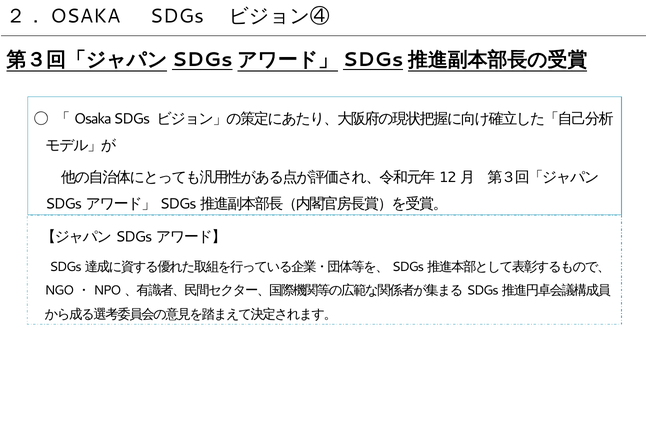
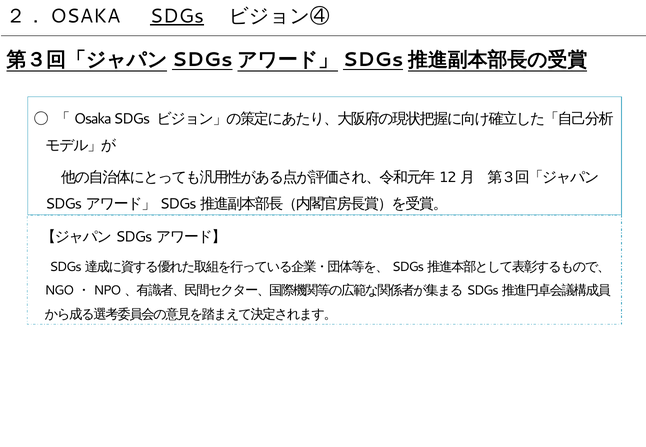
SDGs at (177, 16) underline: none -> present
